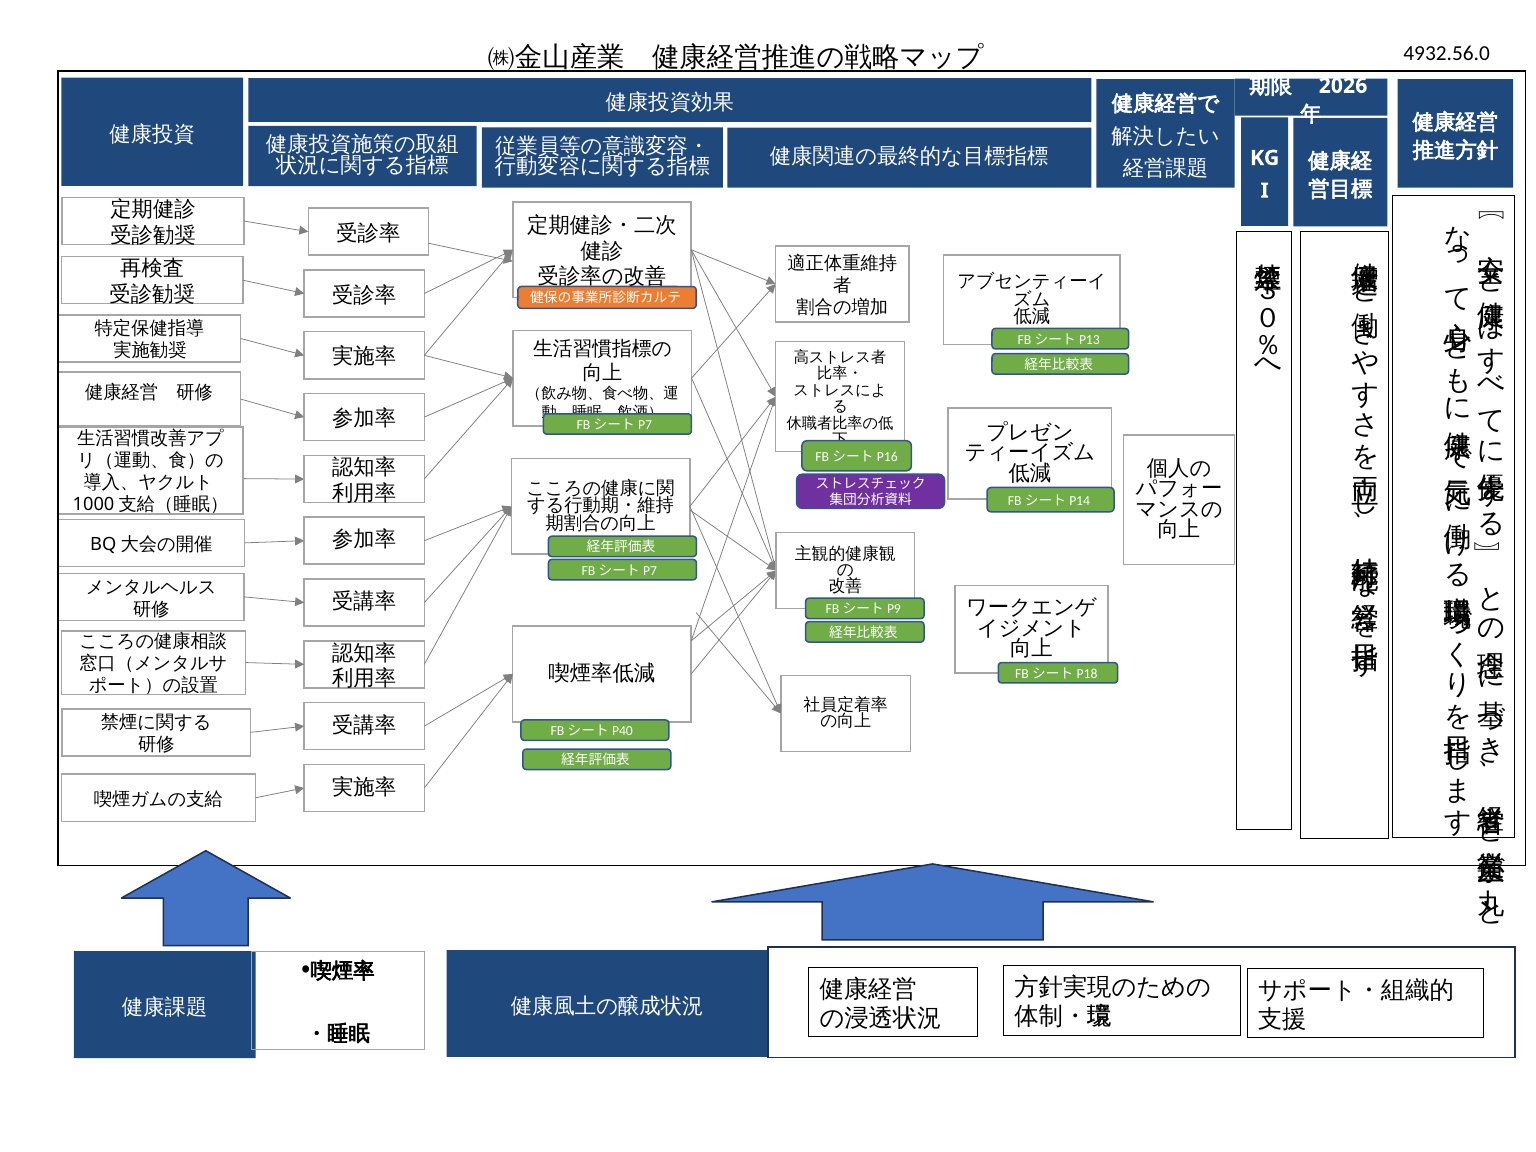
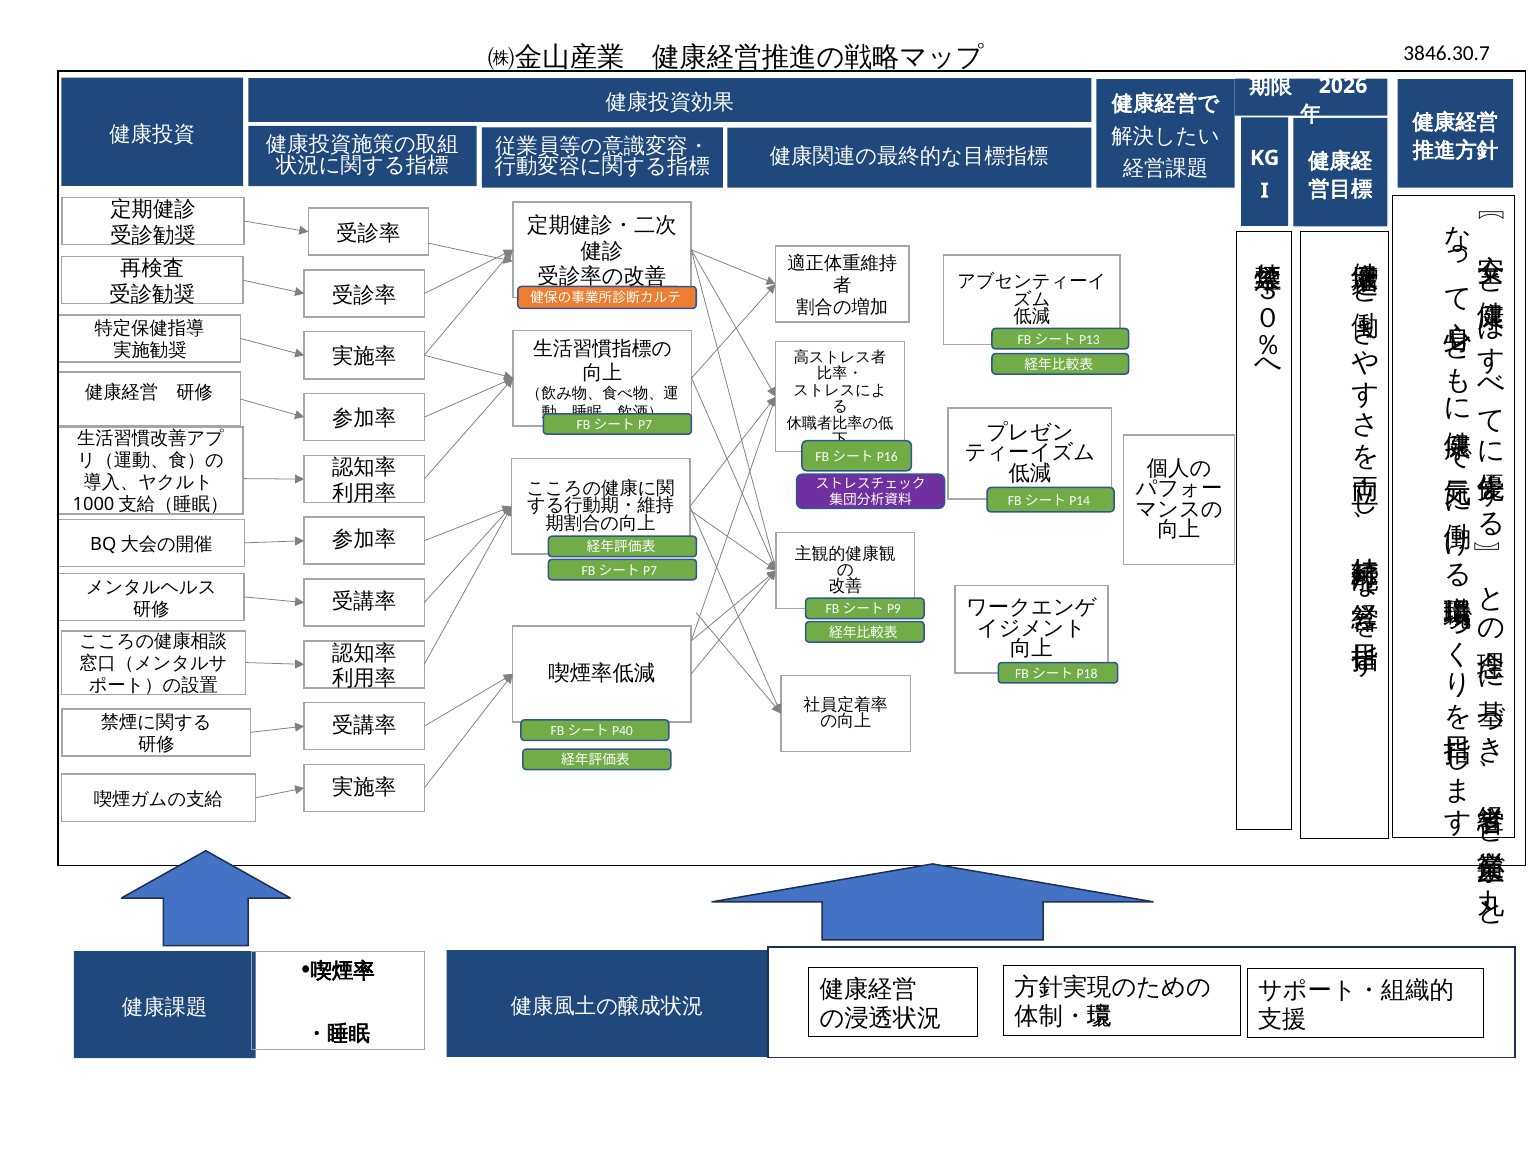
4932.56.0: 4932.56.0 -> 3846.30.7
